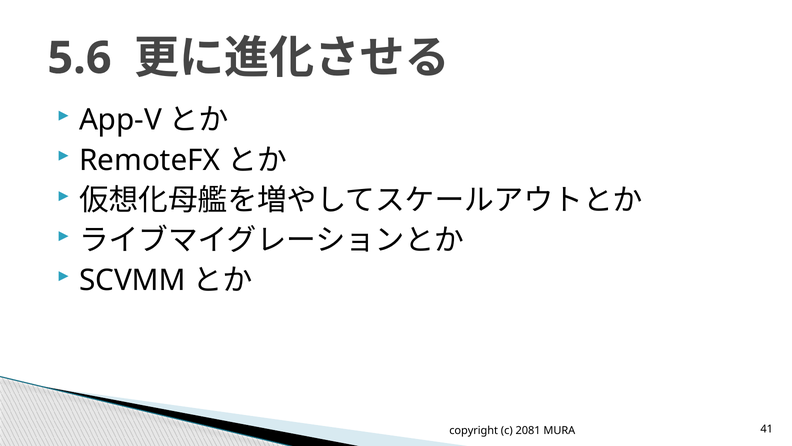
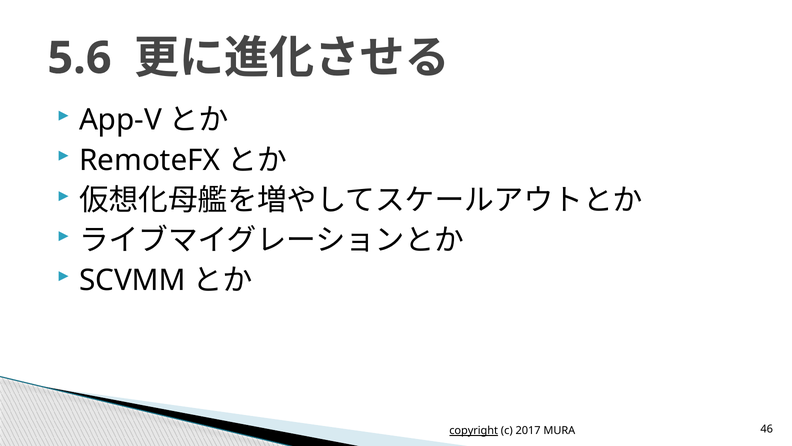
copyright underline: none -> present
2081: 2081 -> 2017
41: 41 -> 46
